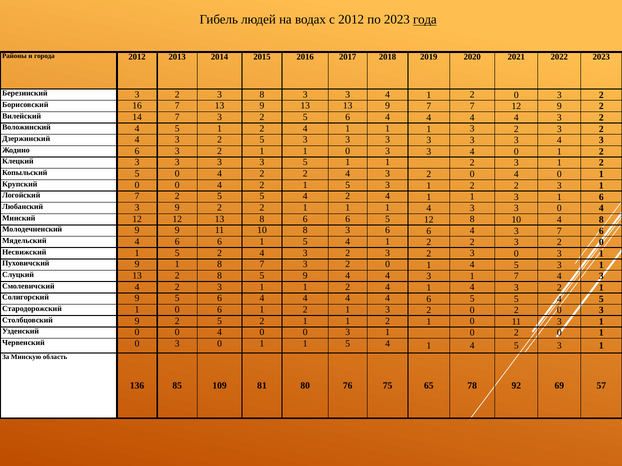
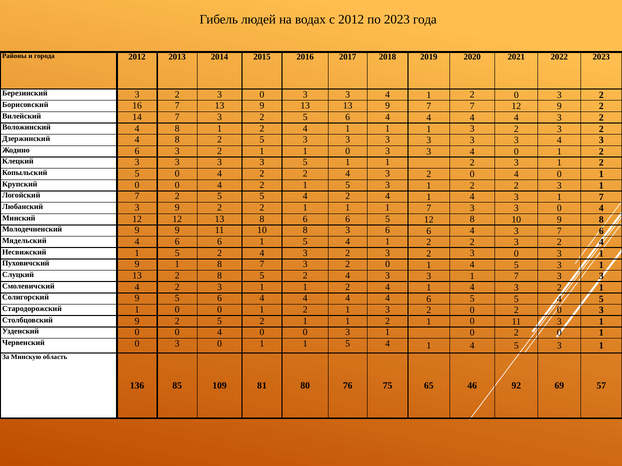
года underline: present -> none
8 at (262, 94): 8 -> 0
Воложинский 4 5: 5 -> 8
Дзержинский 4 3: 3 -> 8
1 at (472, 197): 1 -> 4
6 at (601, 197): 6 -> 7
1 1 4: 4 -> 7
10 4: 4 -> 9
2 3 2 0: 0 -> 4
8 5 9: 9 -> 2
4 at (388, 276): 4 -> 3
3 1 7 4: 4 -> 3
1 0 6: 6 -> 0
78: 78 -> 46
